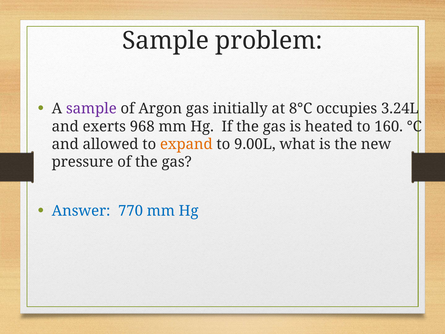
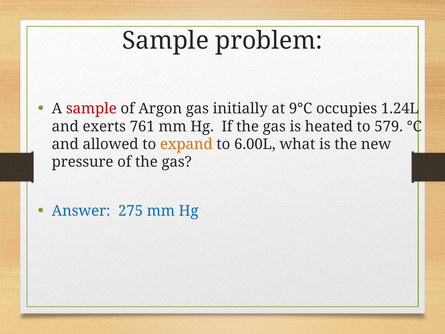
sample at (91, 109) colour: purple -> red
8°C: 8°C -> 9°C
3.24L: 3.24L -> 1.24L
968: 968 -> 761
160: 160 -> 579
9.00L: 9.00L -> 6.00L
770: 770 -> 275
